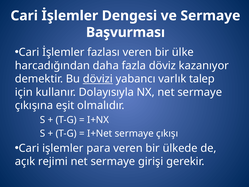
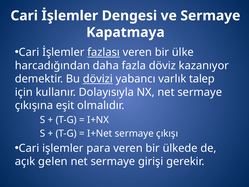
Başvurması: Başvurması -> Kapatmaya
fazlası underline: none -> present
rejimi: rejimi -> gelen
